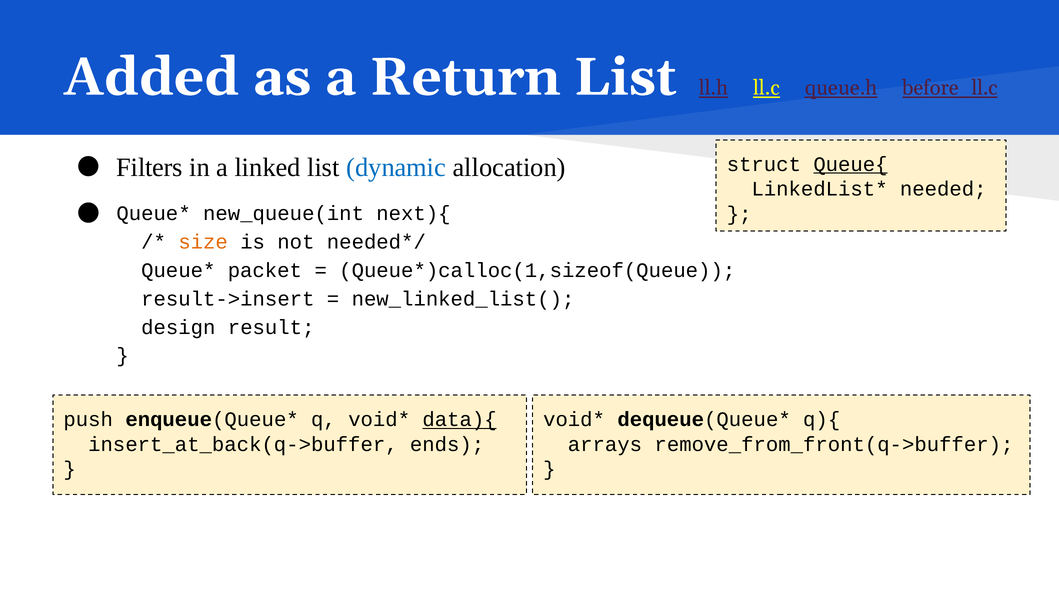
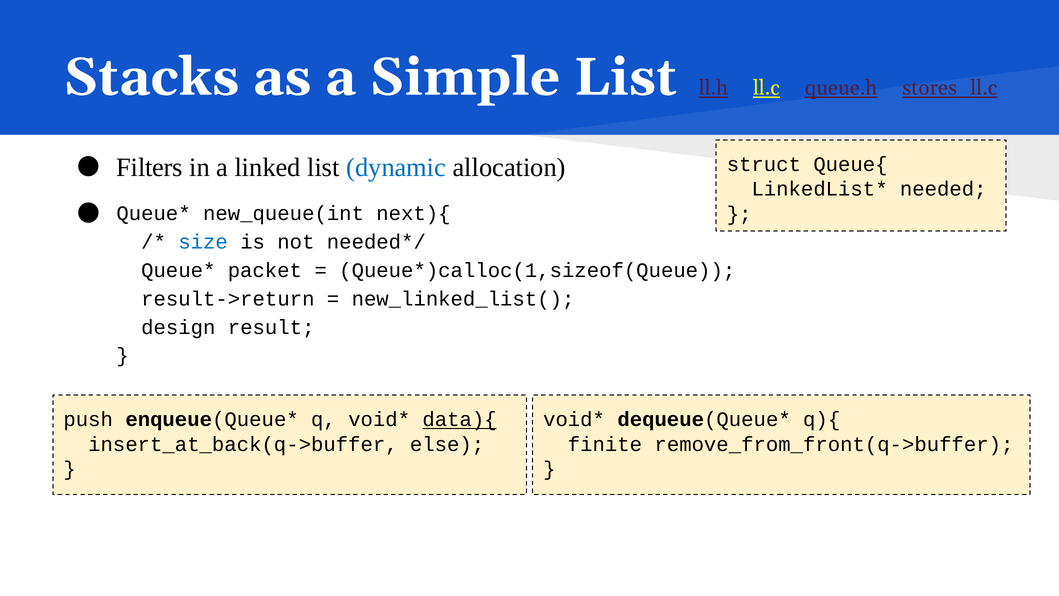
Added: Added -> Stacks
Return: Return -> Simple
before_ll.c: before_ll.c -> stores_ll.c
Queue{ underline: present -> none
size colour: orange -> blue
result->insert: result->insert -> result->return
ends: ends -> else
arrays: arrays -> finite
